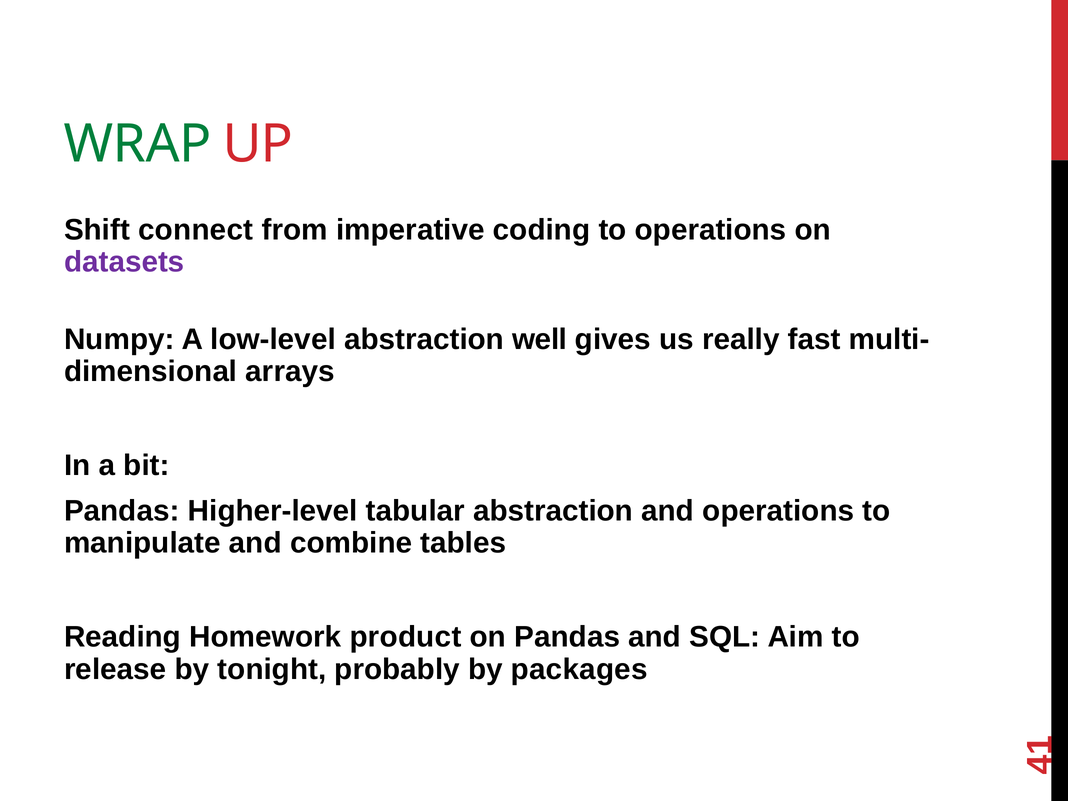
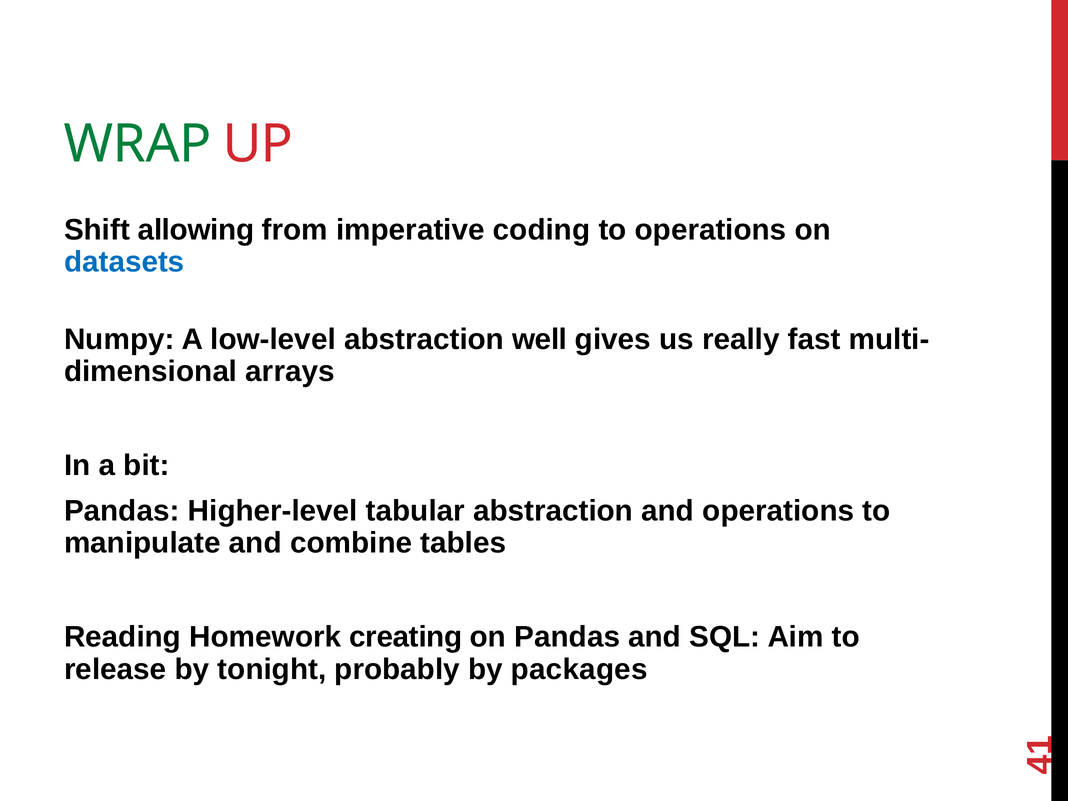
connect: connect -> allowing
datasets colour: purple -> blue
product: product -> creating
